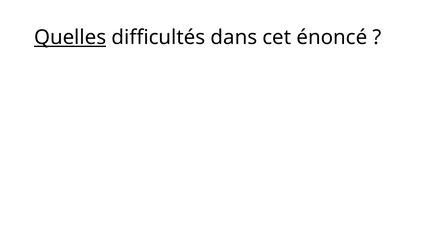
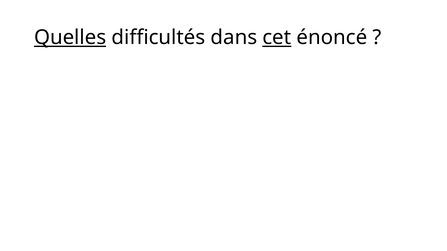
cet underline: none -> present
